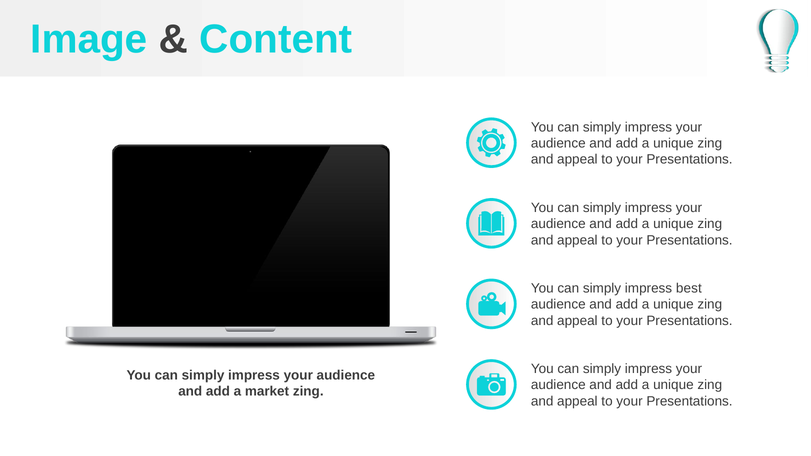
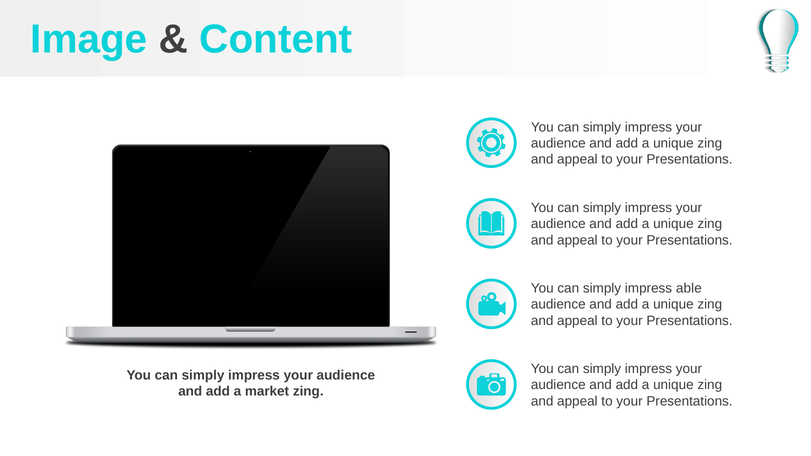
best: best -> able
